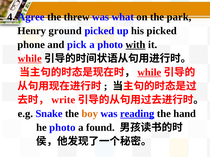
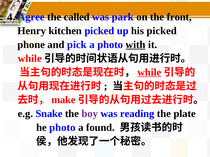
threw: threw -> called
what: what -> park
park: park -> front
ground: ground -> kitchen
while at (30, 59) underline: present -> none
write: write -> make
boy colour: orange -> purple
reading underline: present -> none
hand: hand -> plate
